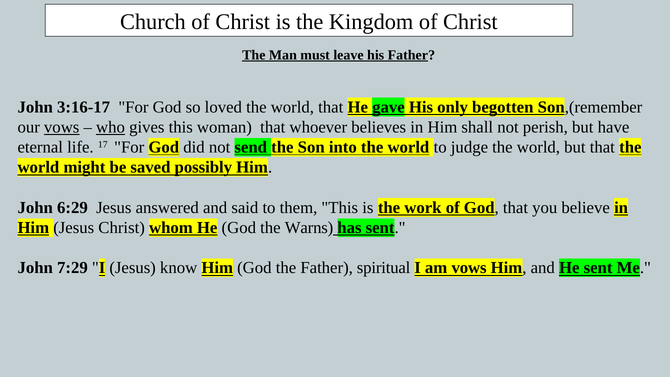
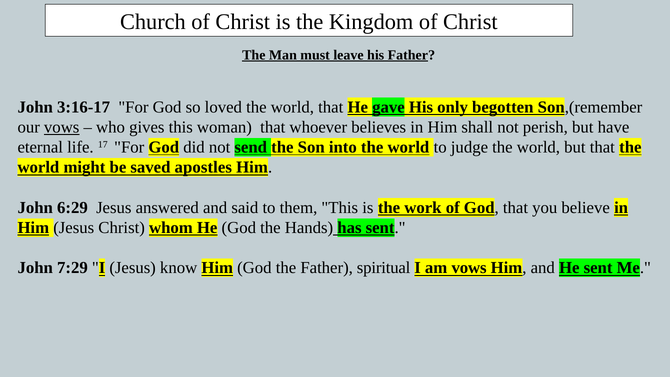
who underline: present -> none
possibly: possibly -> apostles
Warns: Warns -> Hands
